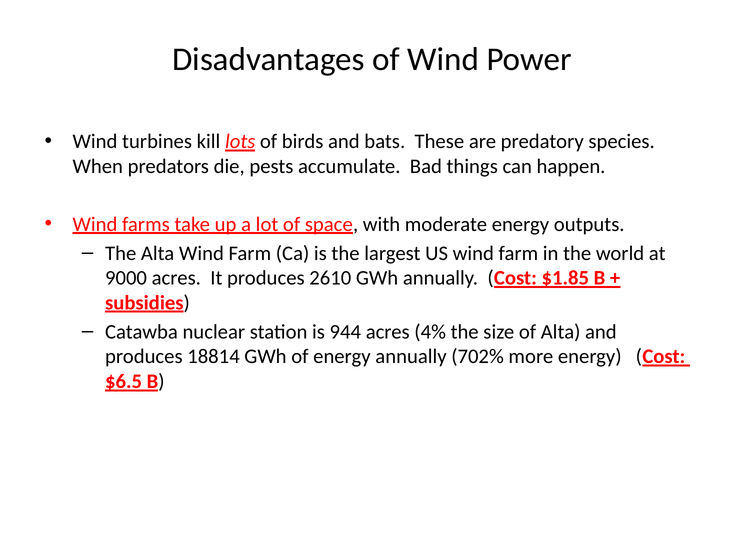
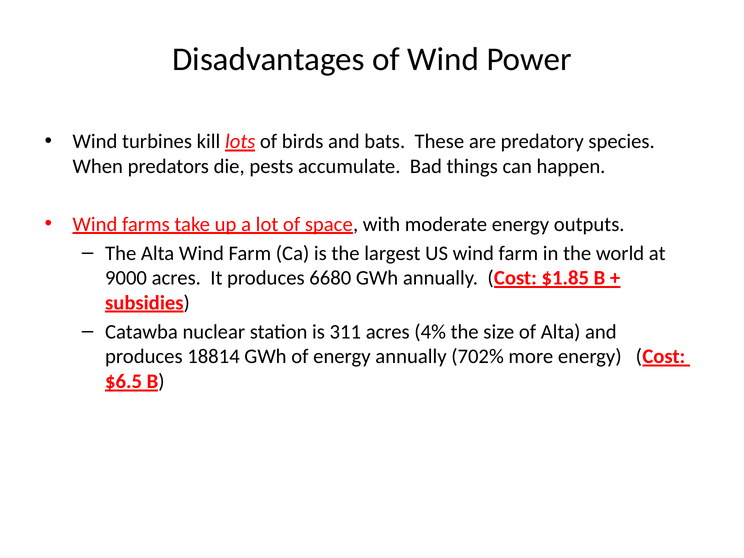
2610: 2610 -> 6680
944: 944 -> 311
